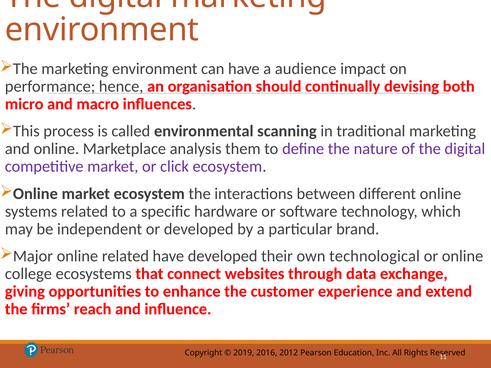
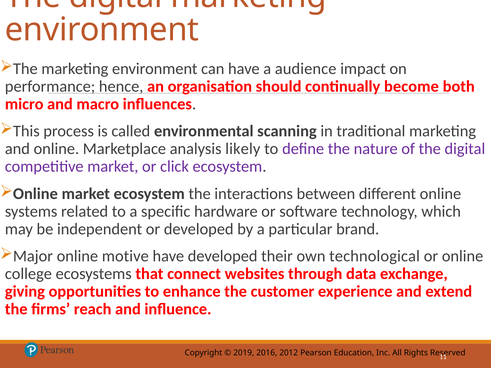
devising: devising -> become
them: them -> likely
online related: related -> motive
